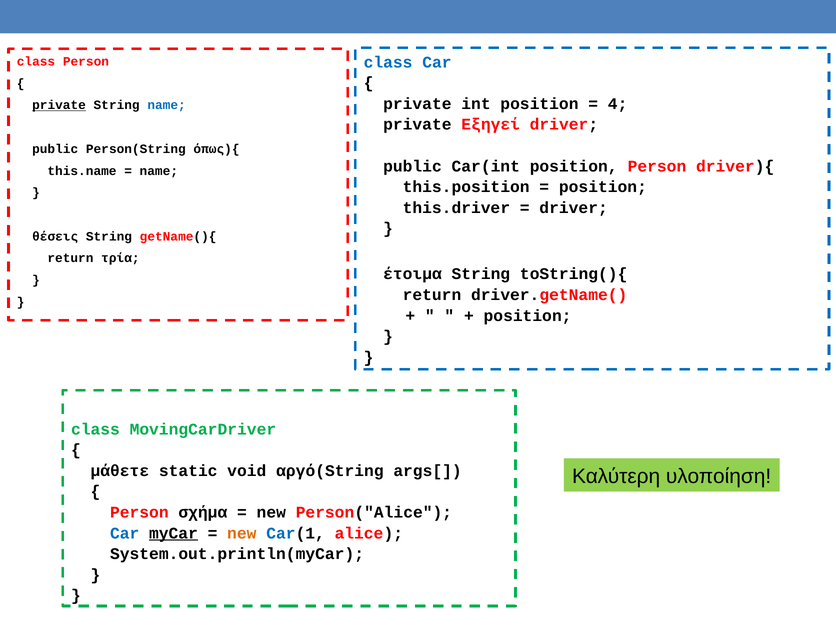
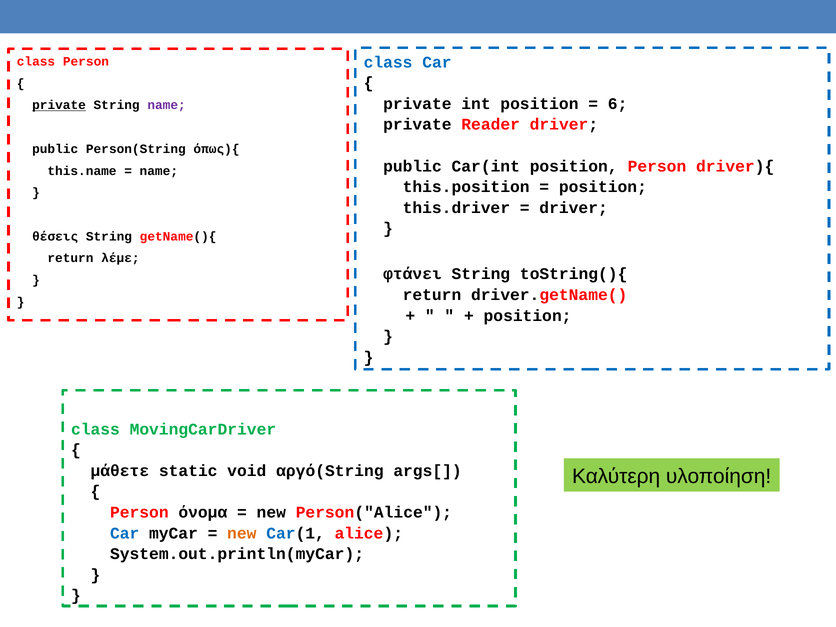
4: 4 -> 6
name at (167, 105) colour: blue -> purple
Εξηγεί: Εξηγεί -> Reader
τρία: τρία -> λέμε
έτοιμα: έτοιμα -> φτάνει
σχήμα: σχήμα -> όνομα
myCar underline: present -> none
